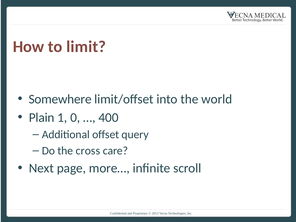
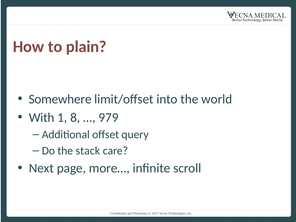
limit: limit -> plain
Plain: Plain -> With
0: 0 -> 8
400: 400 -> 979
cross: cross -> stack
